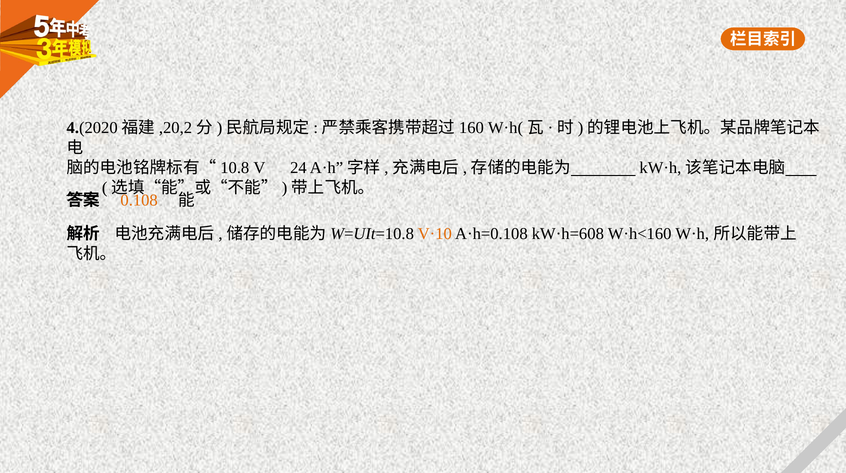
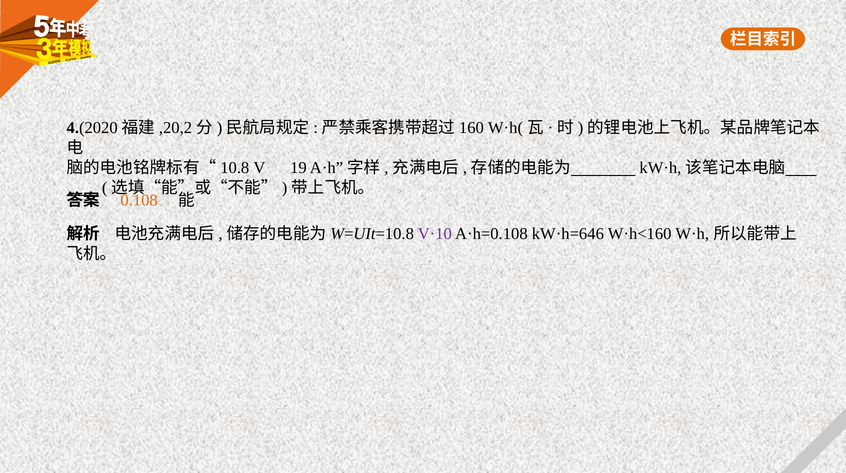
24: 24 -> 19
V·10 colour: orange -> purple
kW·h=608: kW·h=608 -> kW·h=646
